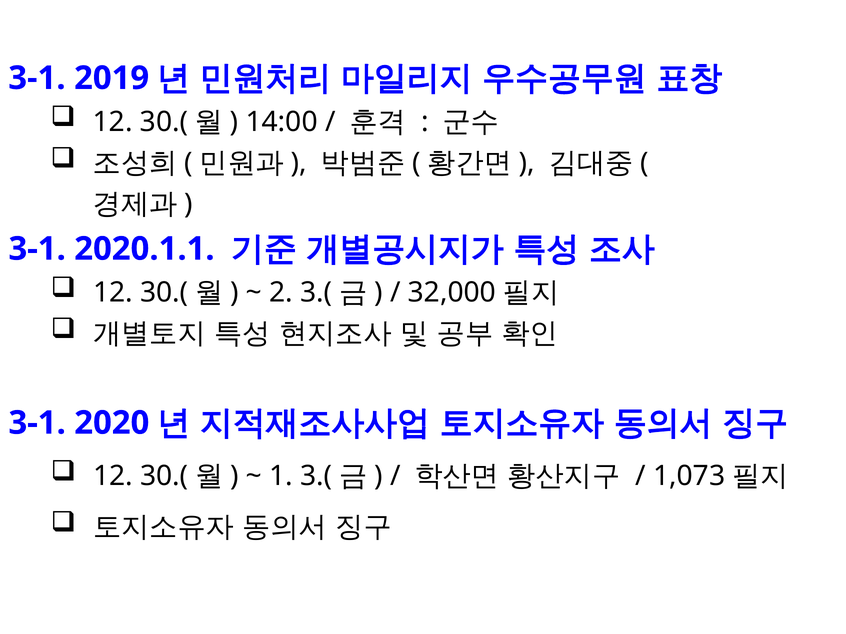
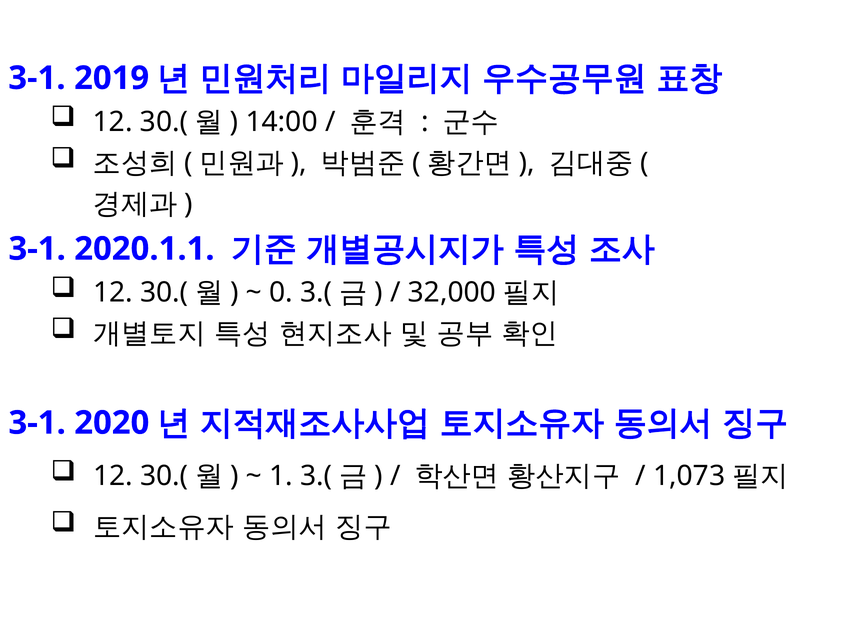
2: 2 -> 0
